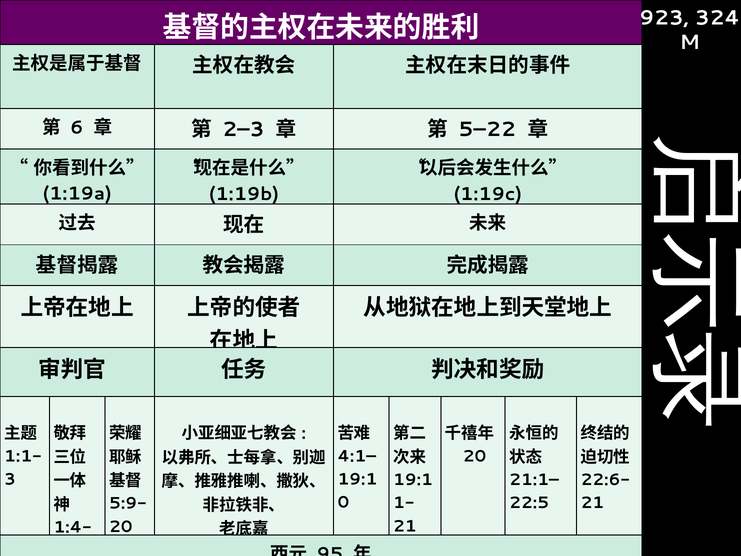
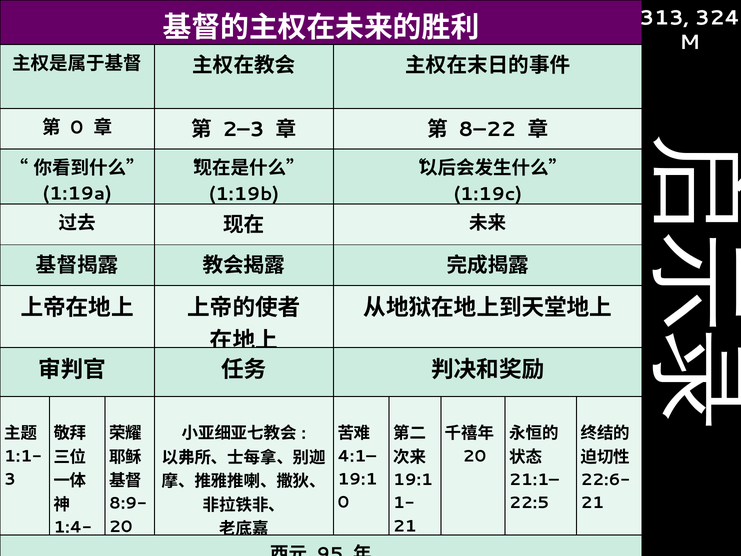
923: 923 -> 313
6 at (77, 127): 6 -> 0
5–22: 5–22 -> 8–22
5:9-: 5:9- -> 8:9-
